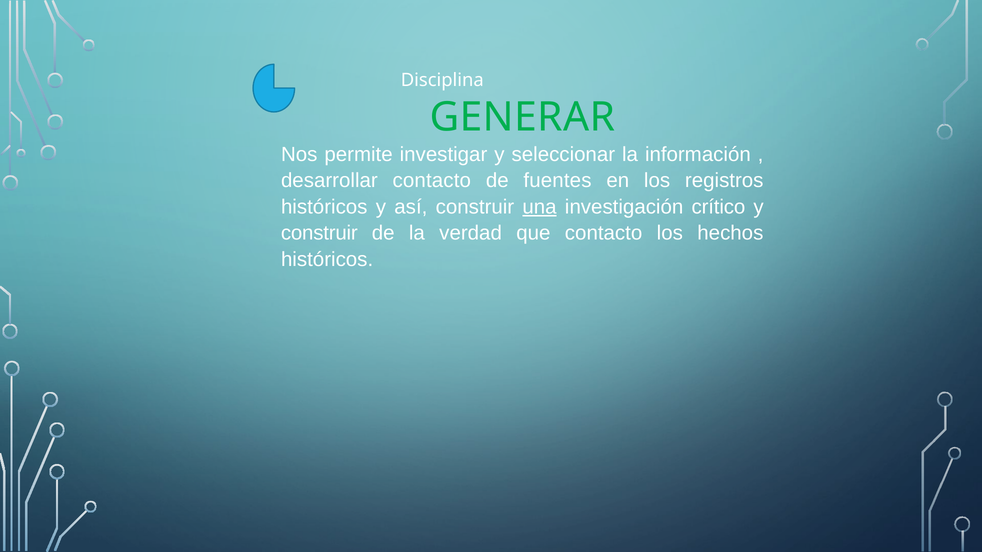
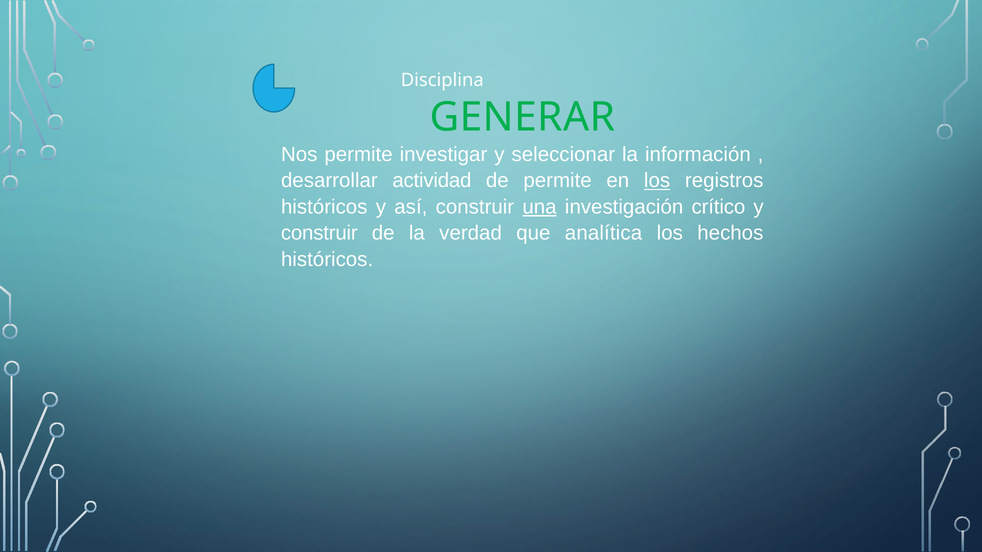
desarrollar contacto: contacto -> actividad
de fuentes: fuentes -> permite
los at (657, 181) underline: none -> present
que contacto: contacto -> analítica
